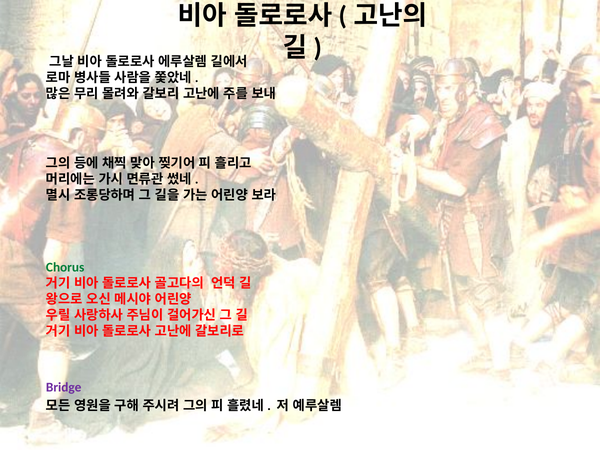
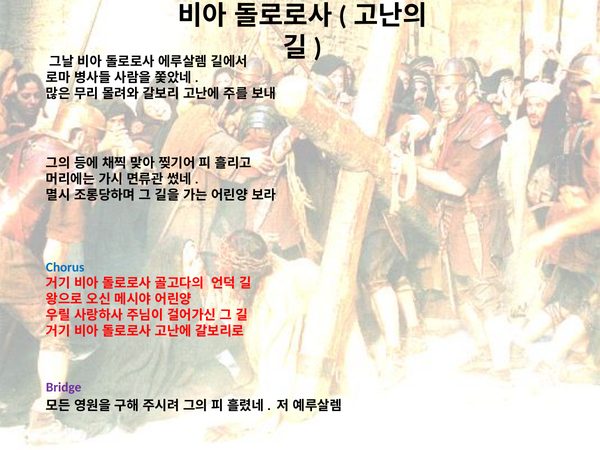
Chorus colour: green -> blue
